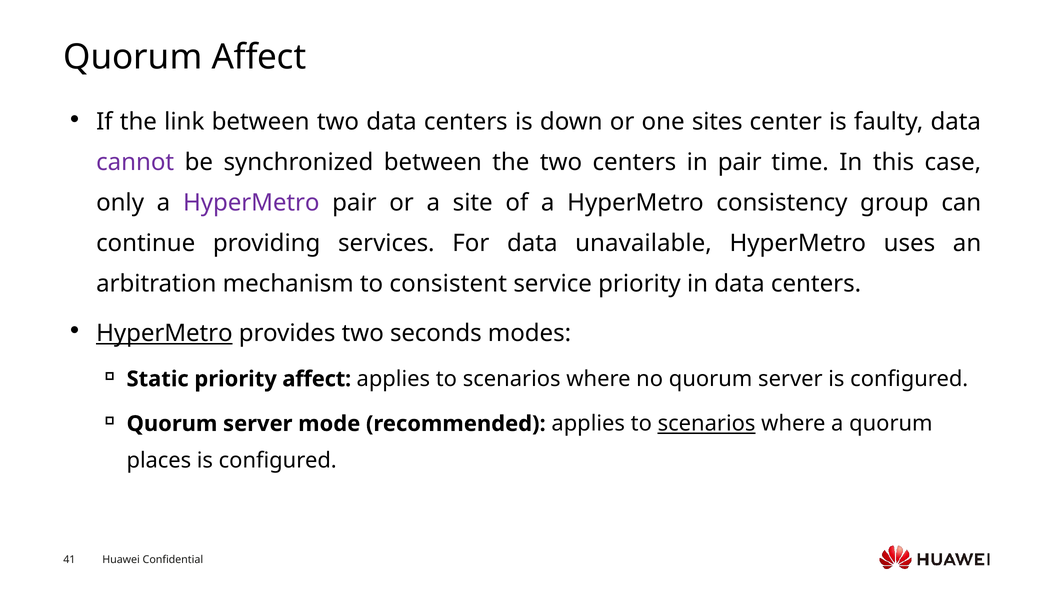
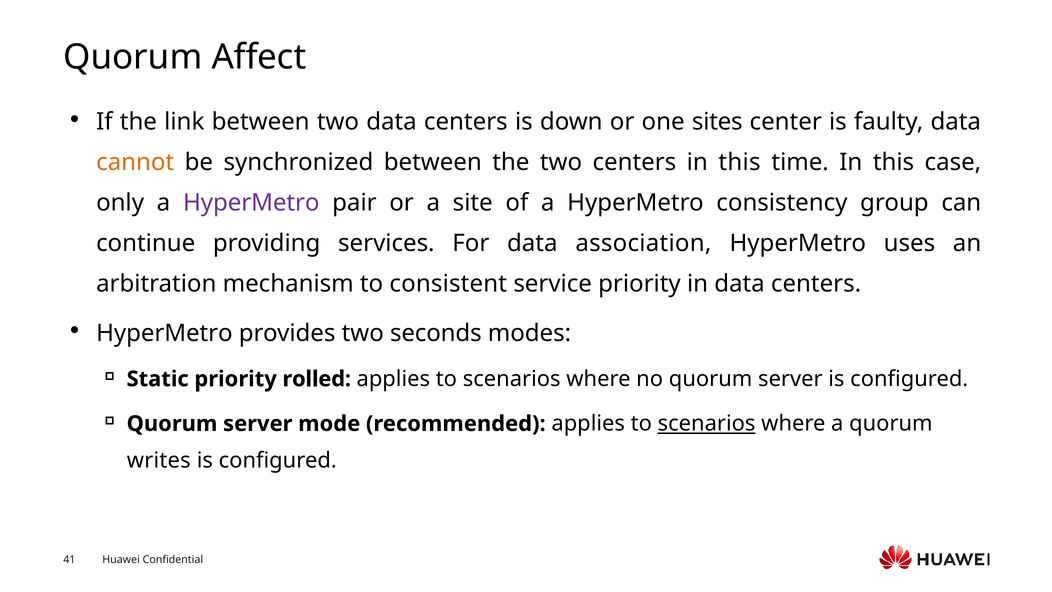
cannot colour: purple -> orange
centers in pair: pair -> this
unavailable: unavailable -> association
HyperMetro at (164, 333) underline: present -> none
priority affect: affect -> rolled
places: places -> writes
